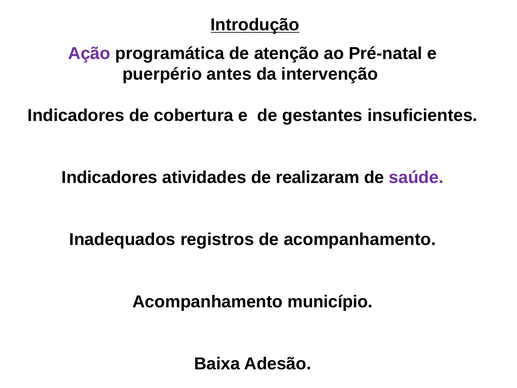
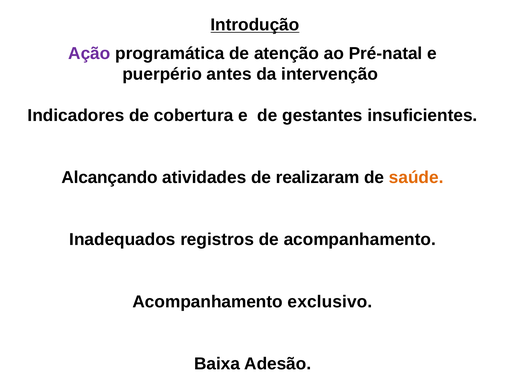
Indicadores at (110, 177): Indicadores -> Alcançando
saúde colour: purple -> orange
município: município -> exclusivo
